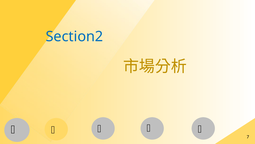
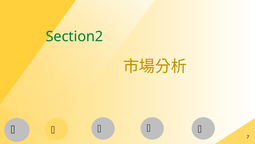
Section2 colour: blue -> green
